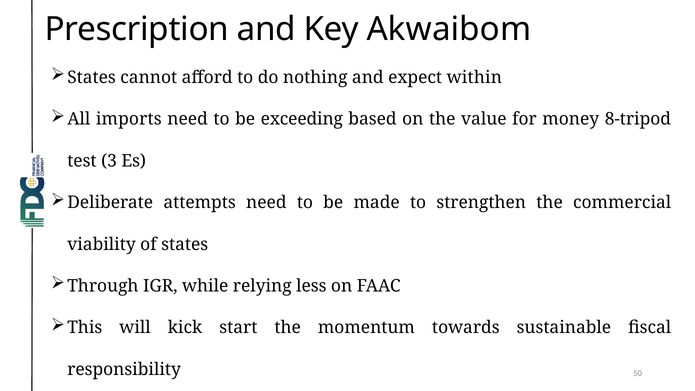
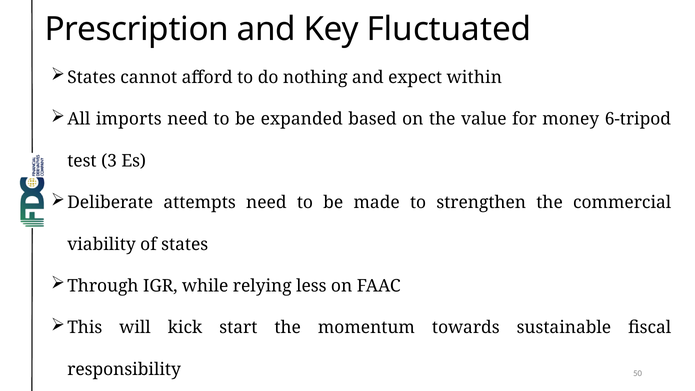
Akwaibom: Akwaibom -> Fluctuated
exceeding: exceeding -> expanded
8-tripod: 8-tripod -> 6-tripod
